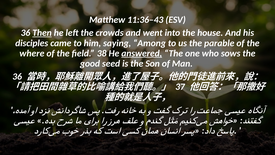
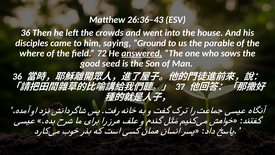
11:36–43: 11:36–43 -> 26:36–43
Then underline: present -> none
Among: Among -> Ground
38: 38 -> 72
